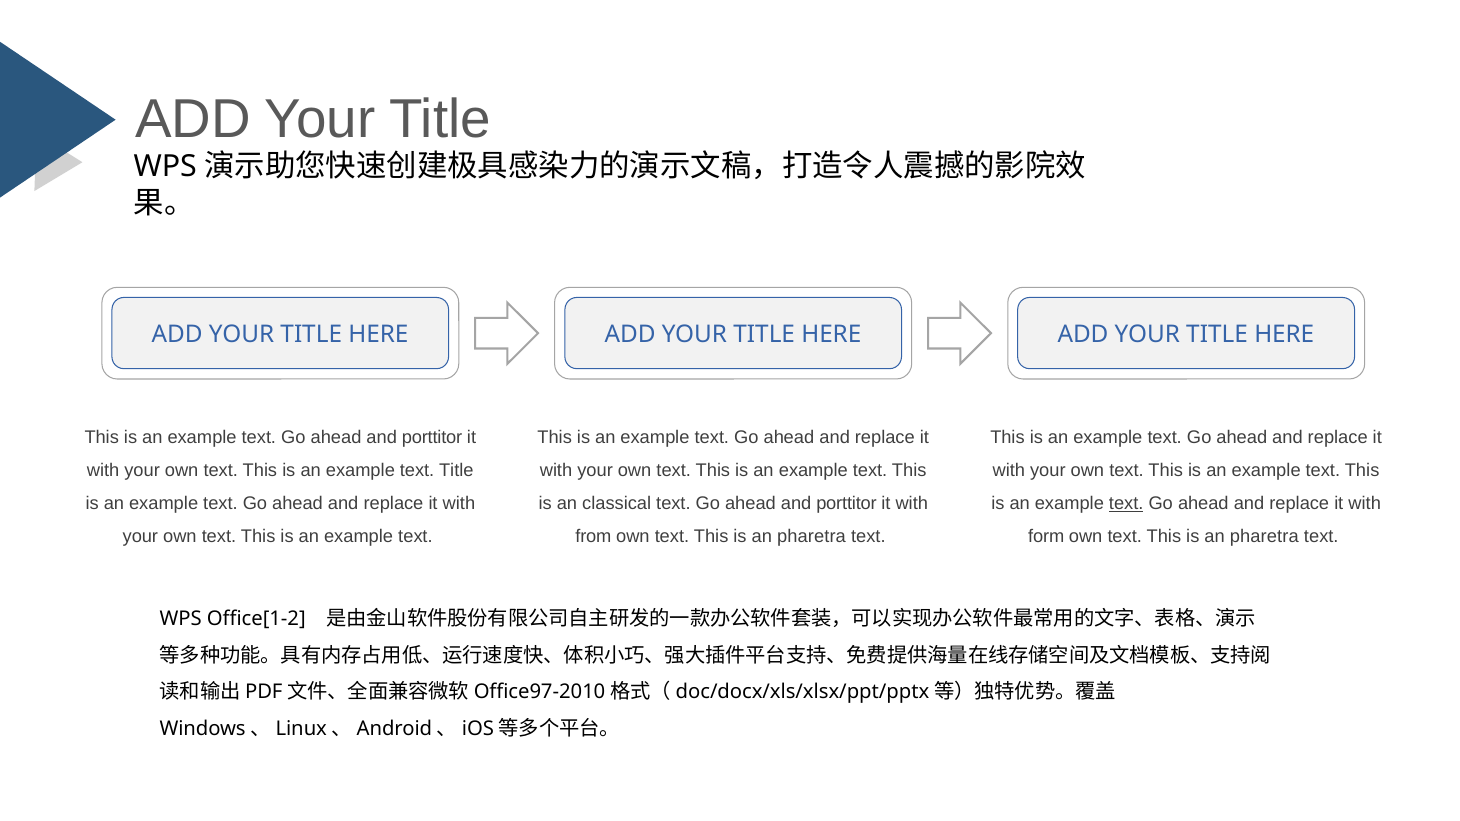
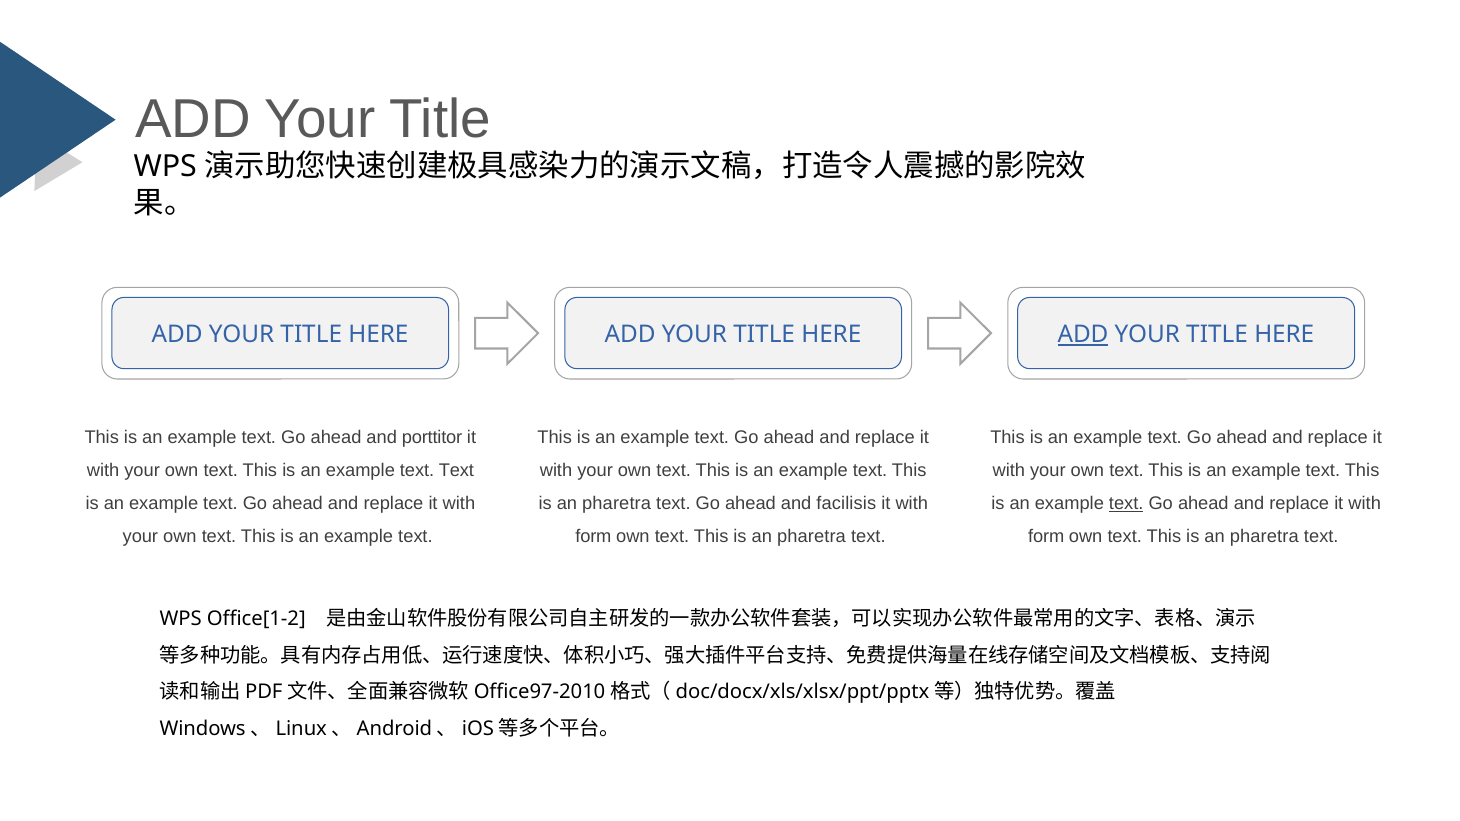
ADD at (1083, 335) underline: none -> present
text Title: Title -> Text
classical at (617, 504): classical -> pharetra
porttitor at (846, 504): porttitor -> facilisis
from at (593, 537): from -> form
